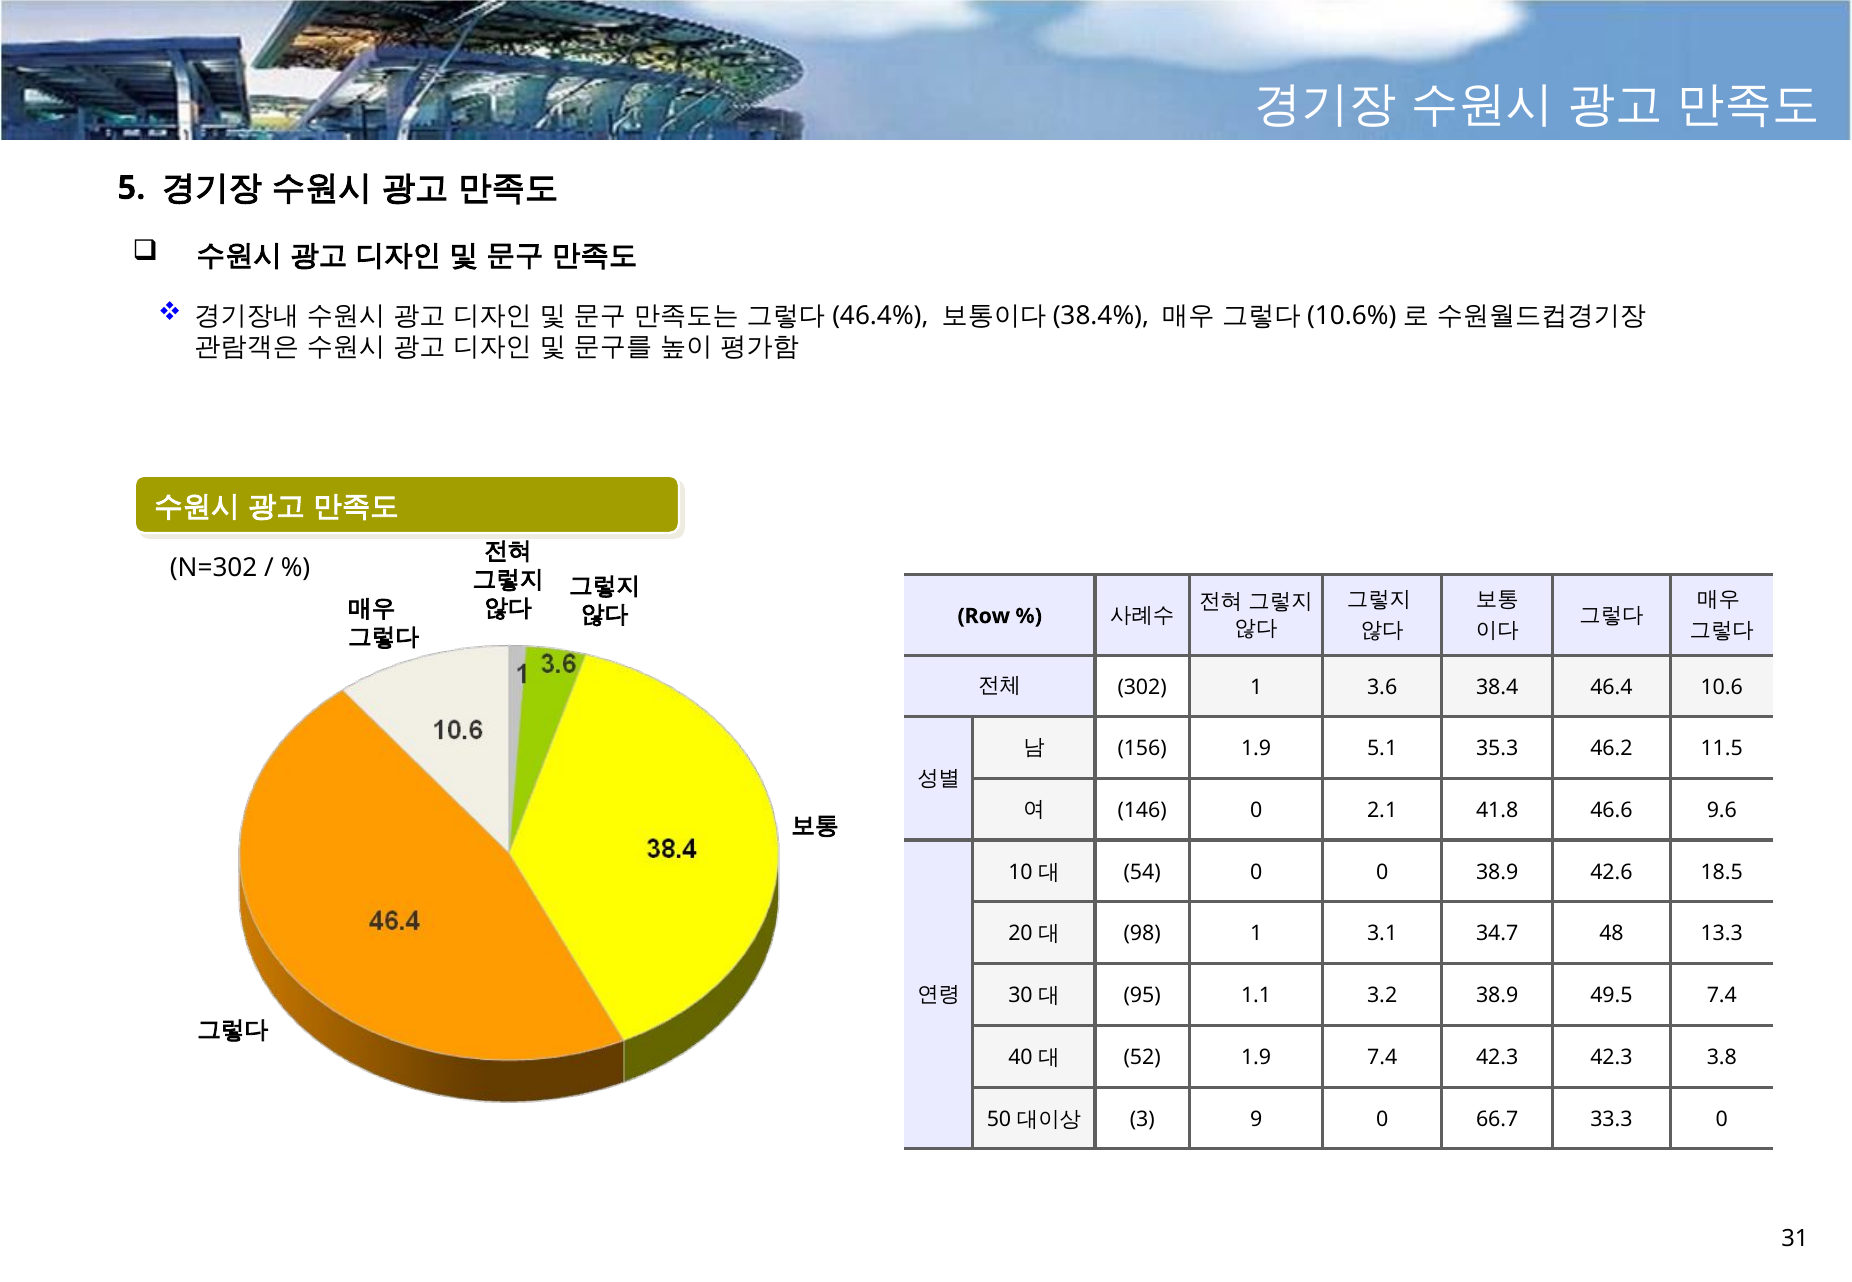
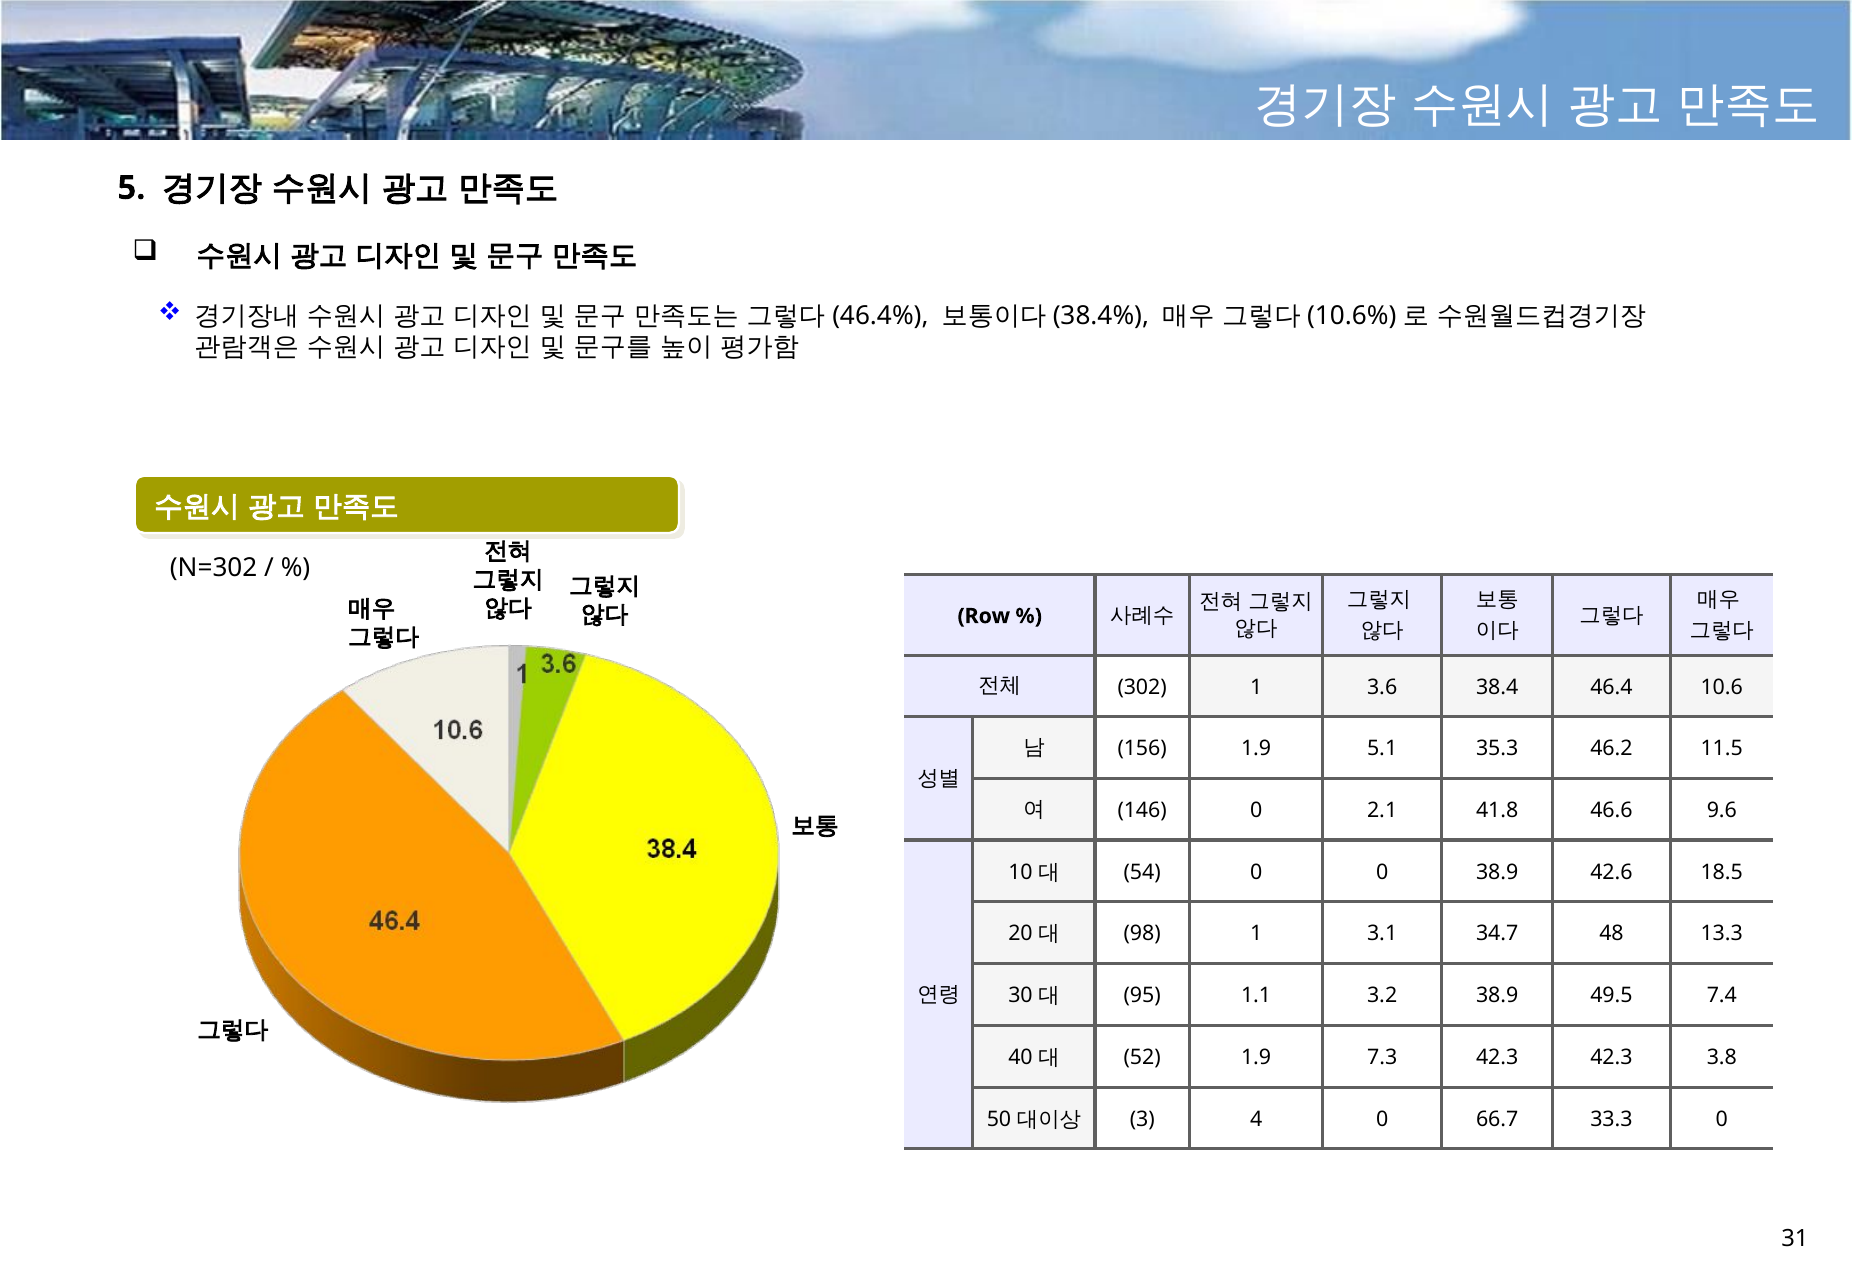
1.9 7.4: 7.4 -> 7.3
9: 9 -> 4
